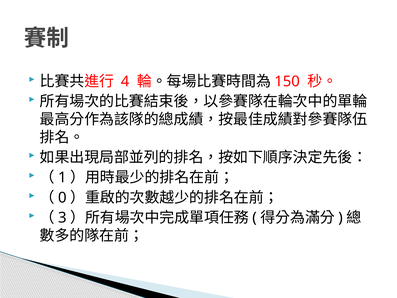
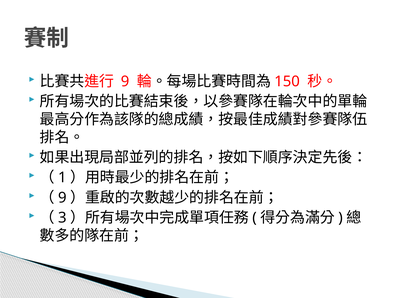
4 at (125, 81): 4 -> 9
0 at (62, 198): 0 -> 9
